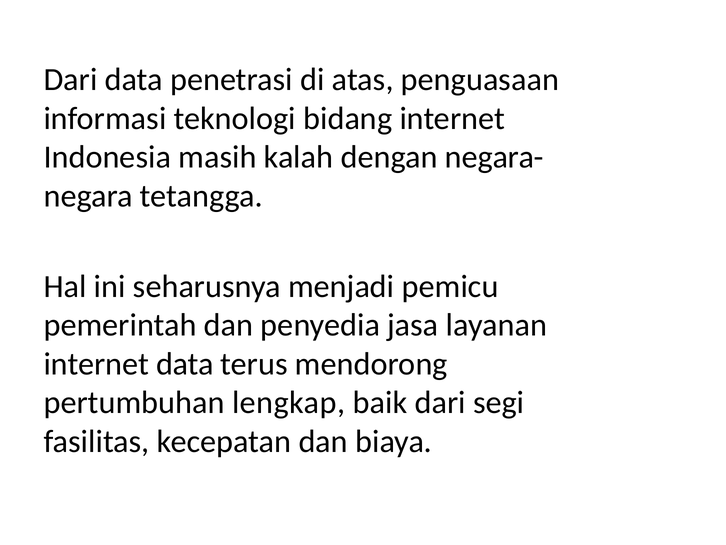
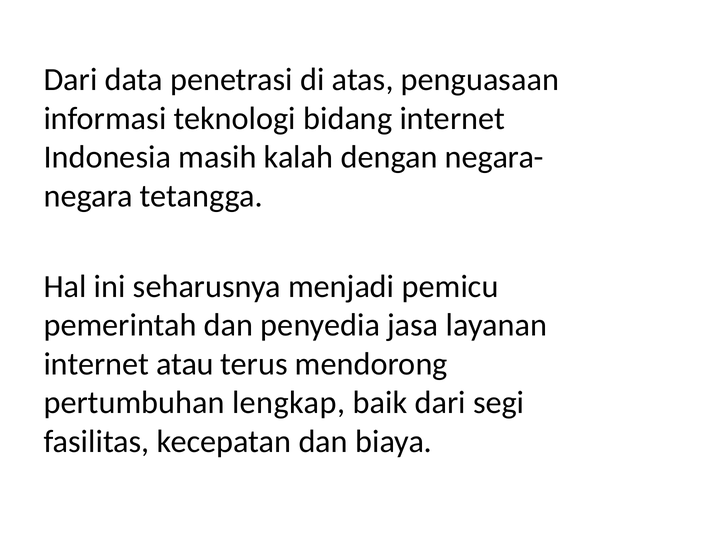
internet data: data -> atau
